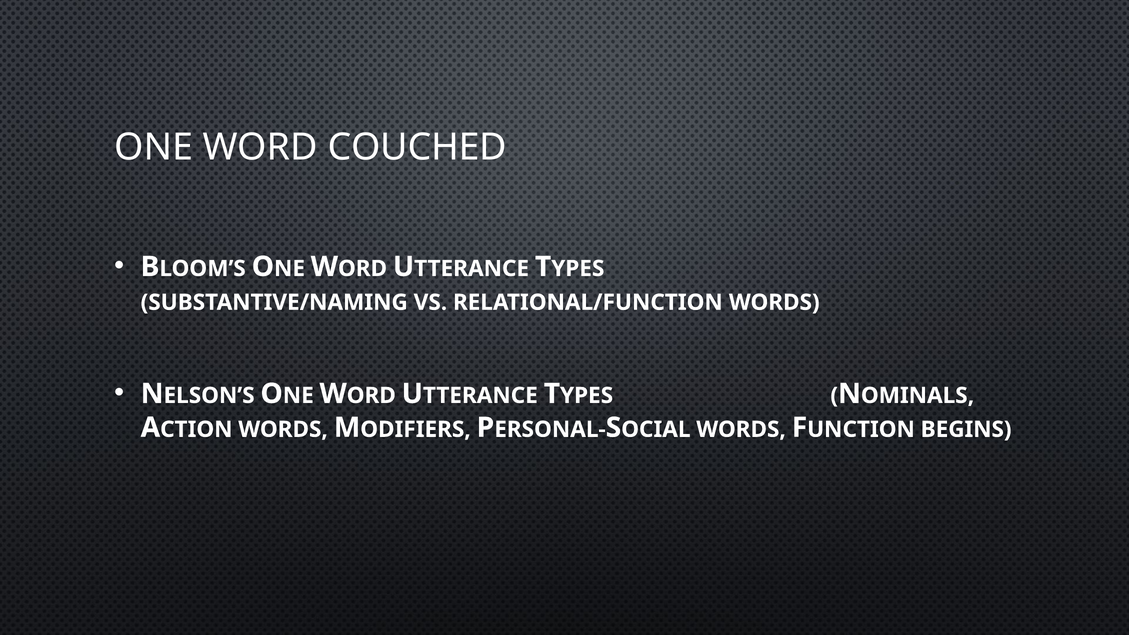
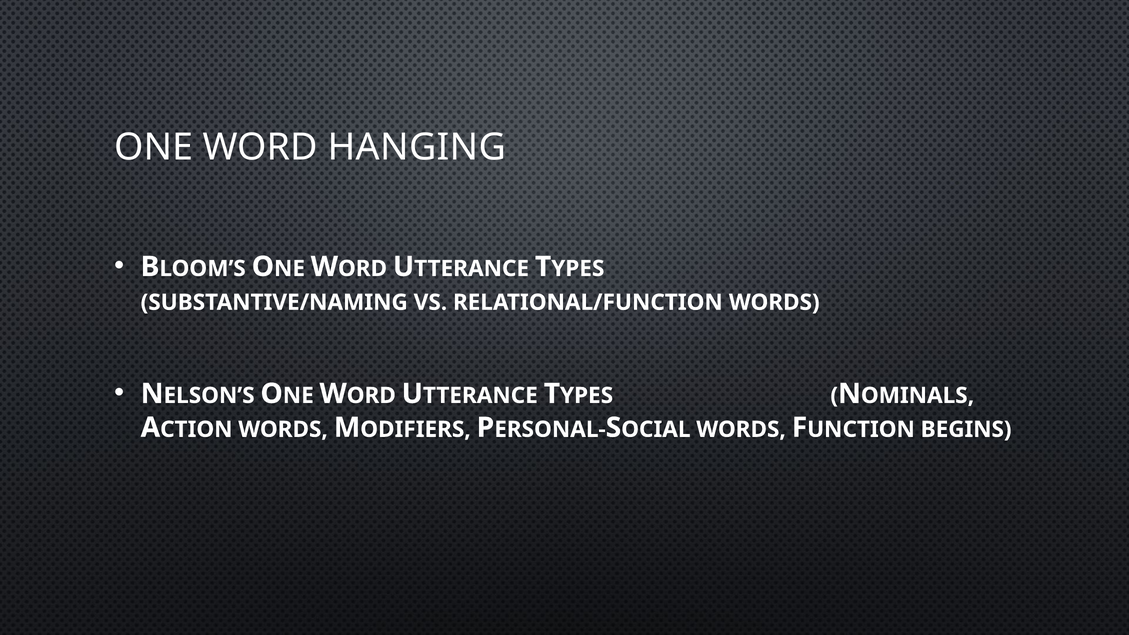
COUCHED: COUCHED -> HANGING
